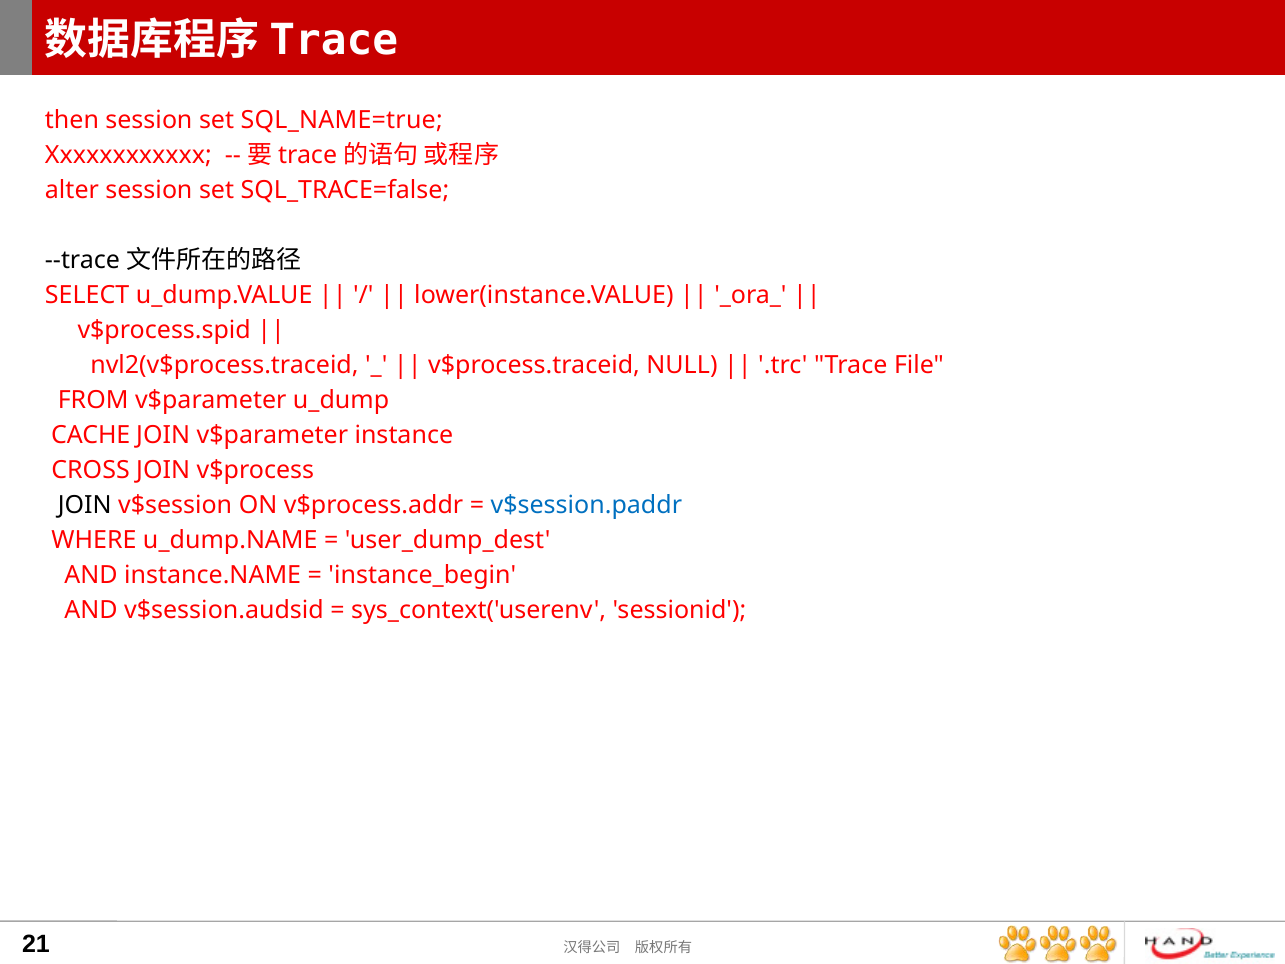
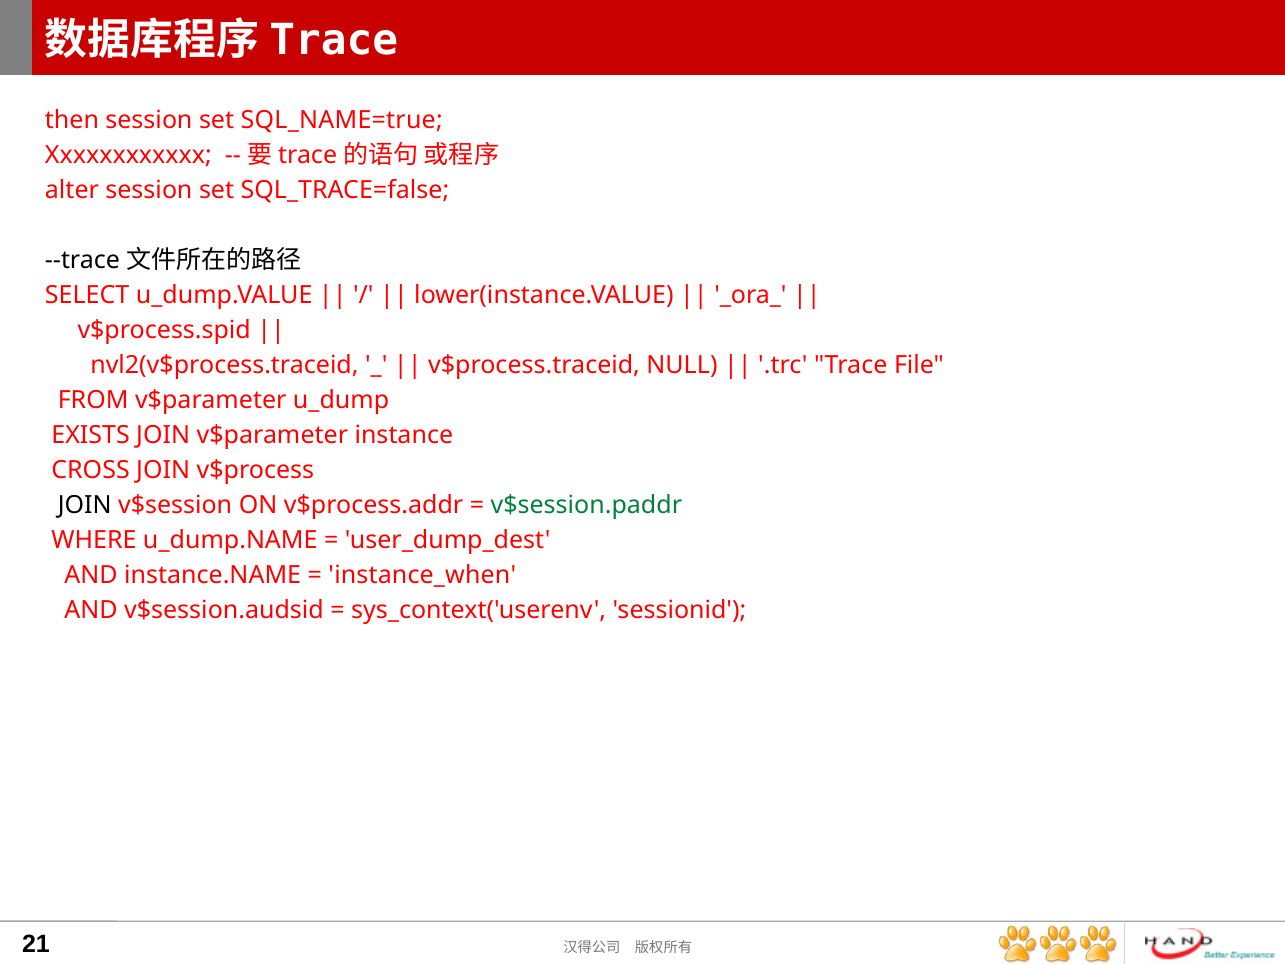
CACHE: CACHE -> EXISTS
v$session.paddr colour: blue -> green
instance_begin: instance_begin -> instance_when
